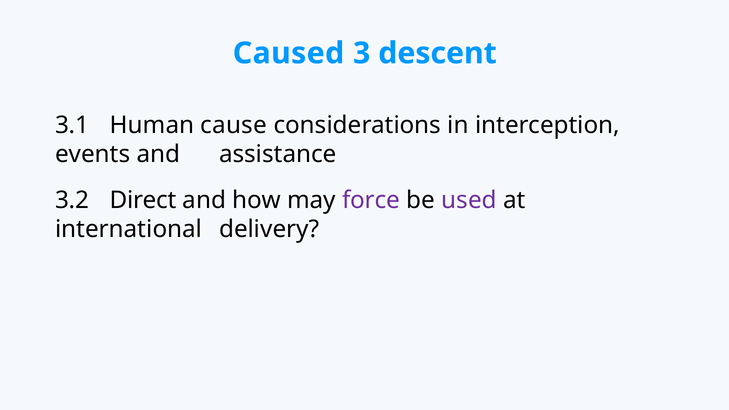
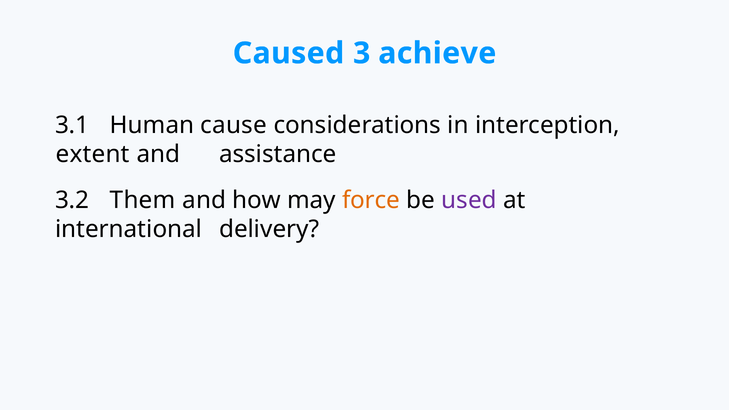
descent: descent -> achieve
events: events -> extent
Direct: Direct -> Them
force colour: purple -> orange
